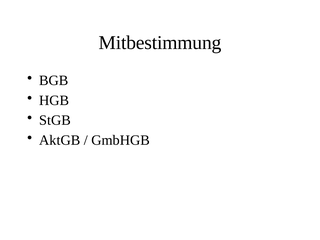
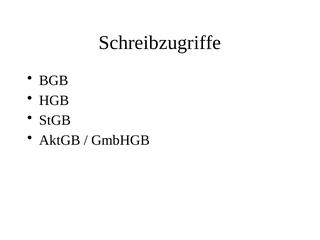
Mitbestimmung: Mitbestimmung -> Schreibzugriffe
